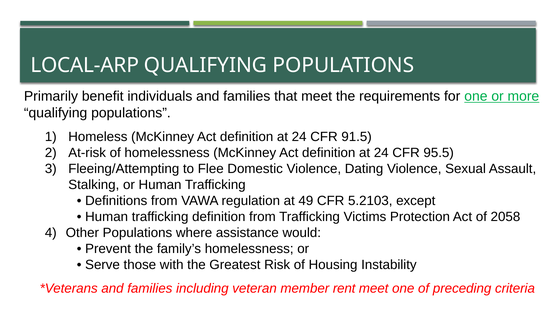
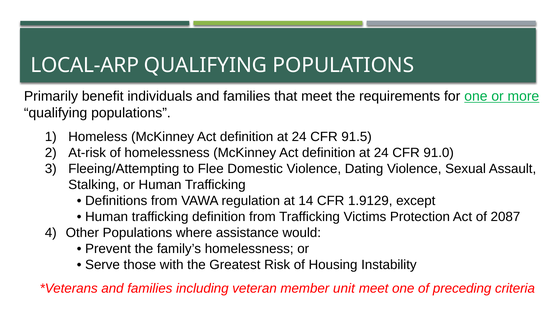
95.5: 95.5 -> 91.0
49: 49 -> 14
5.2103: 5.2103 -> 1.9129
2058: 2058 -> 2087
rent: rent -> unit
